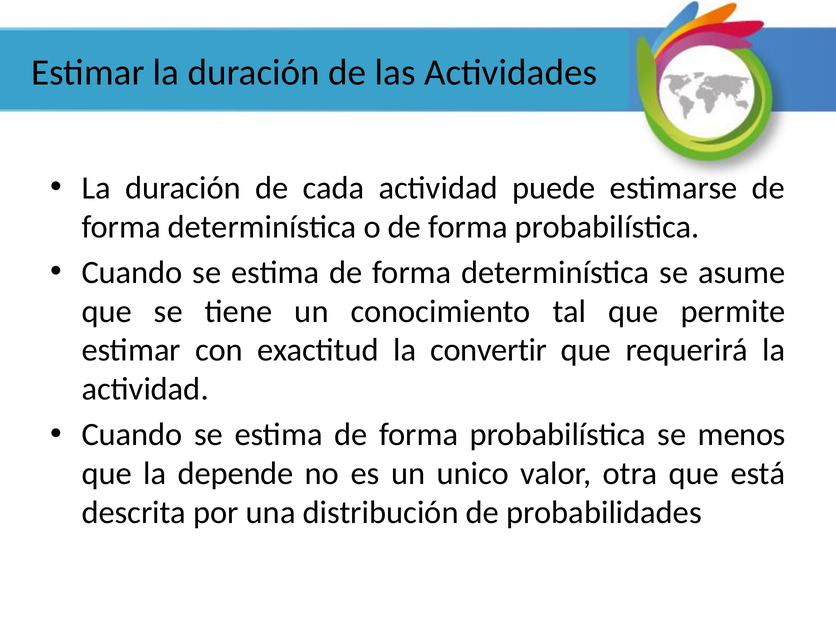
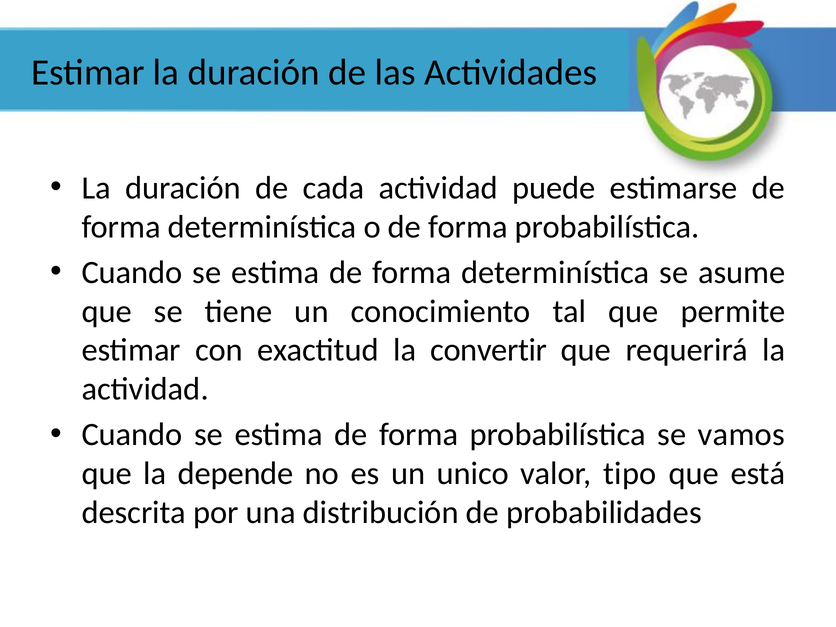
menos: menos -> vamos
otra: otra -> tipo
